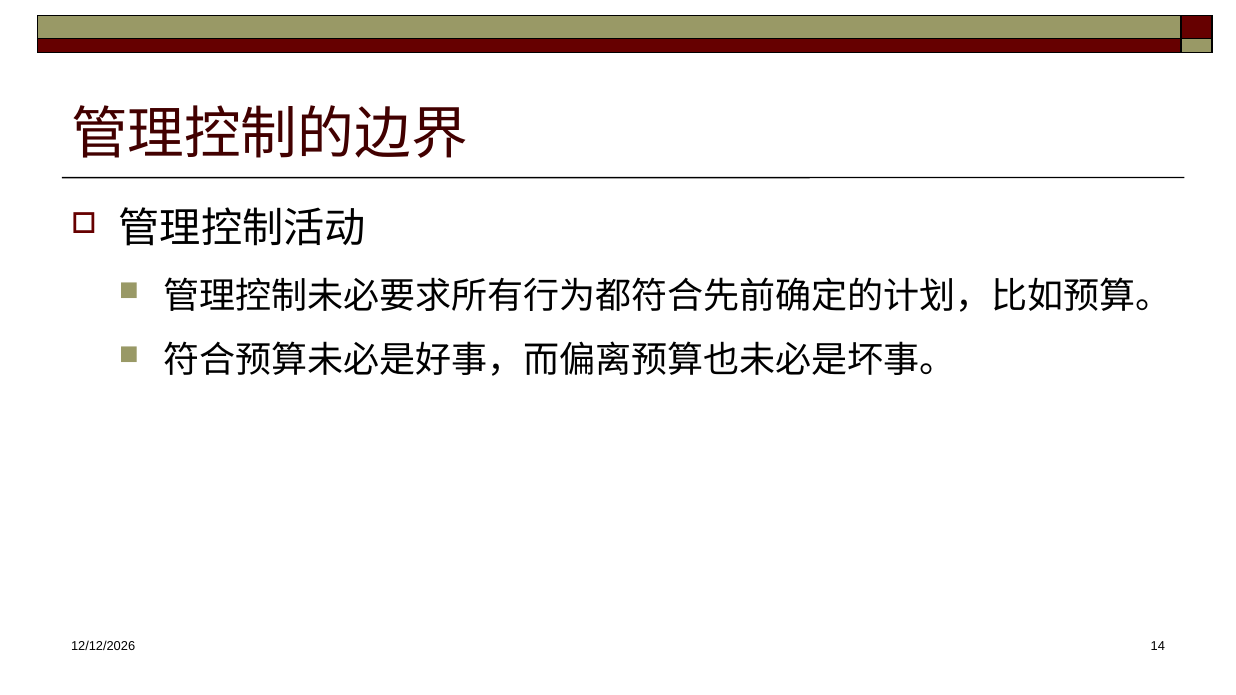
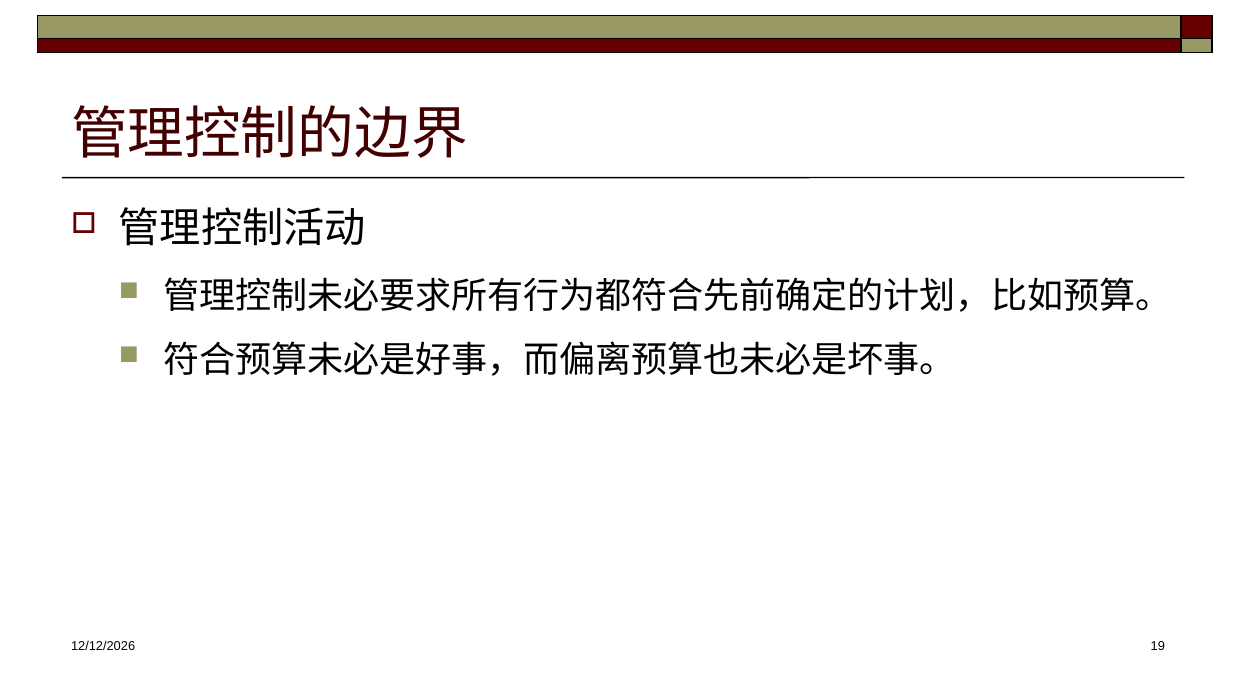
14: 14 -> 19
